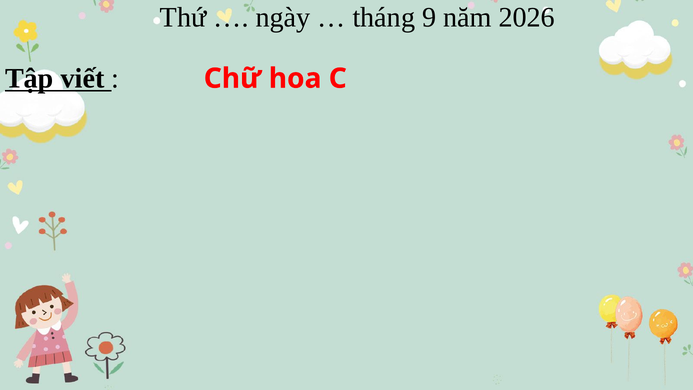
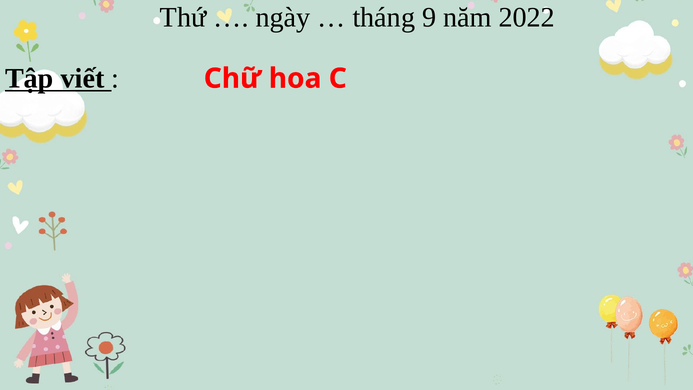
2026: 2026 -> 2022
